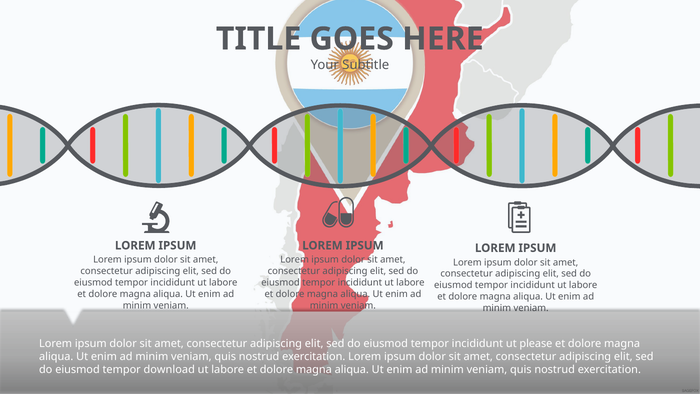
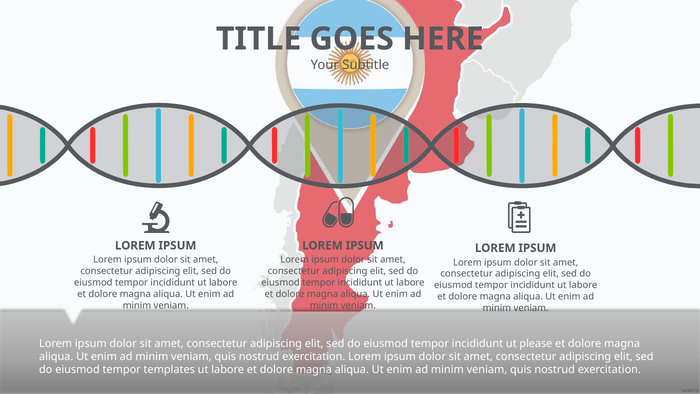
download: download -> templates
